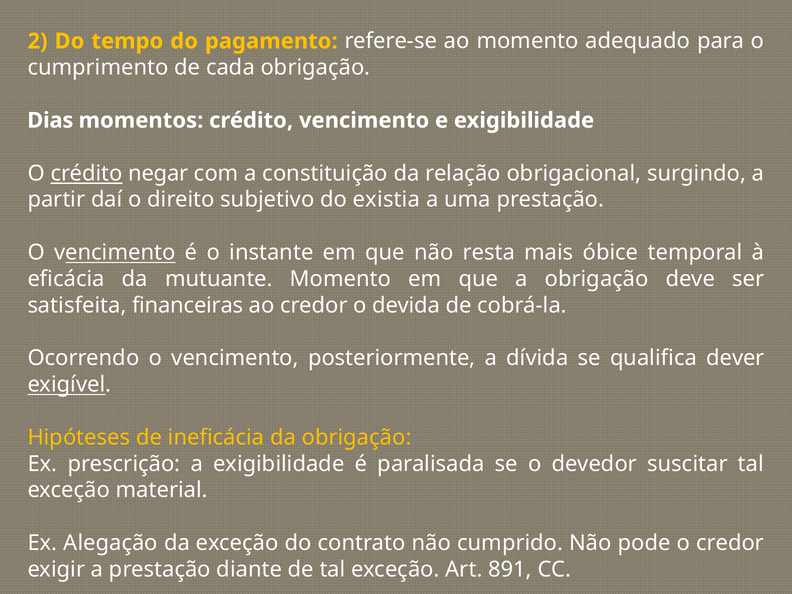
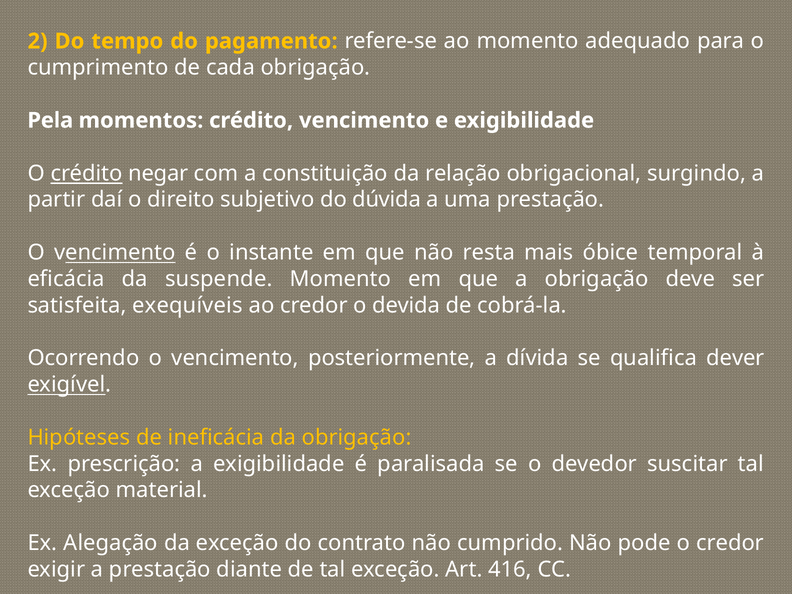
Dias: Dias -> Pela
existia: existia -> dúvida
mutuante: mutuante -> suspende
financeiras: financeiras -> exequíveis
891: 891 -> 416
